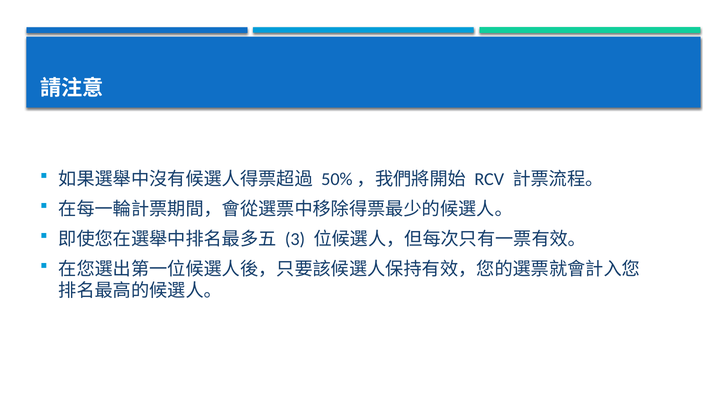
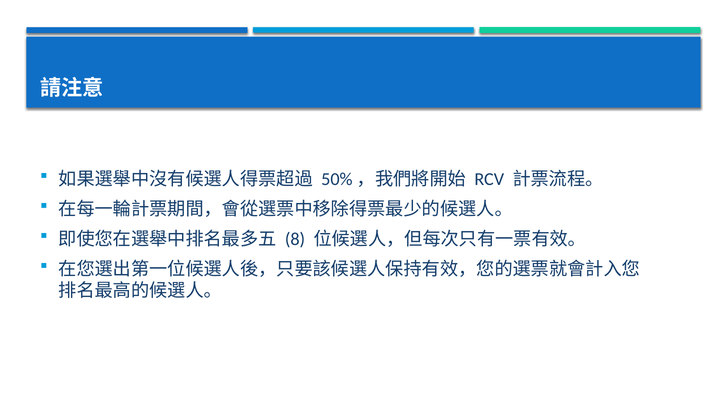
3: 3 -> 8
